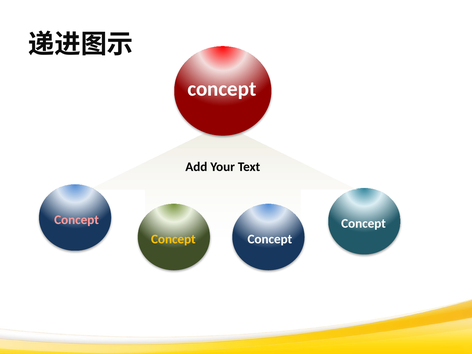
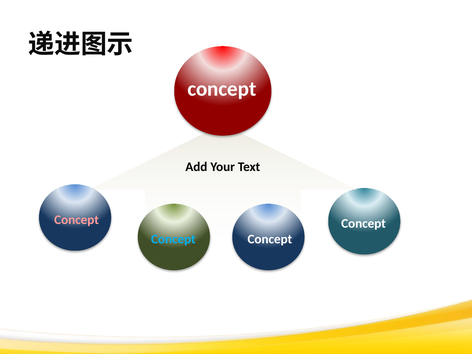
Concept at (173, 239) colour: yellow -> light blue
